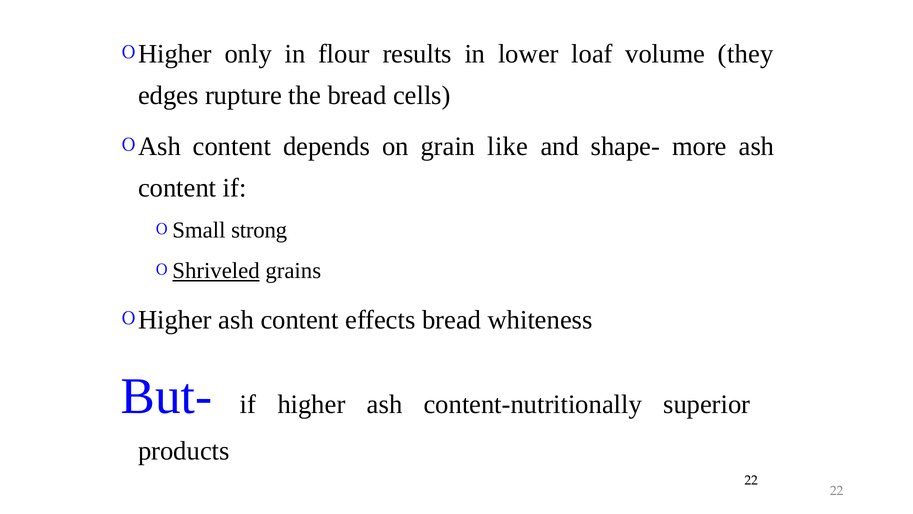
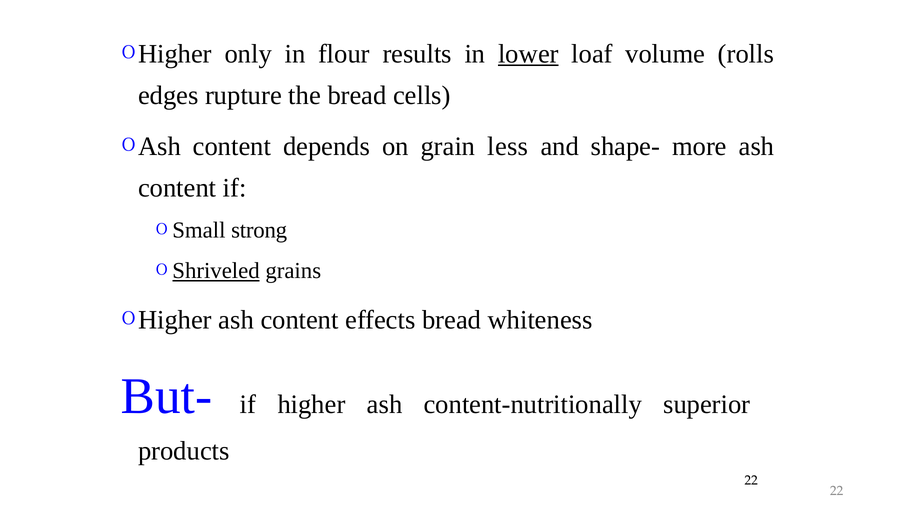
lower underline: none -> present
they: they -> rolls
like: like -> less
